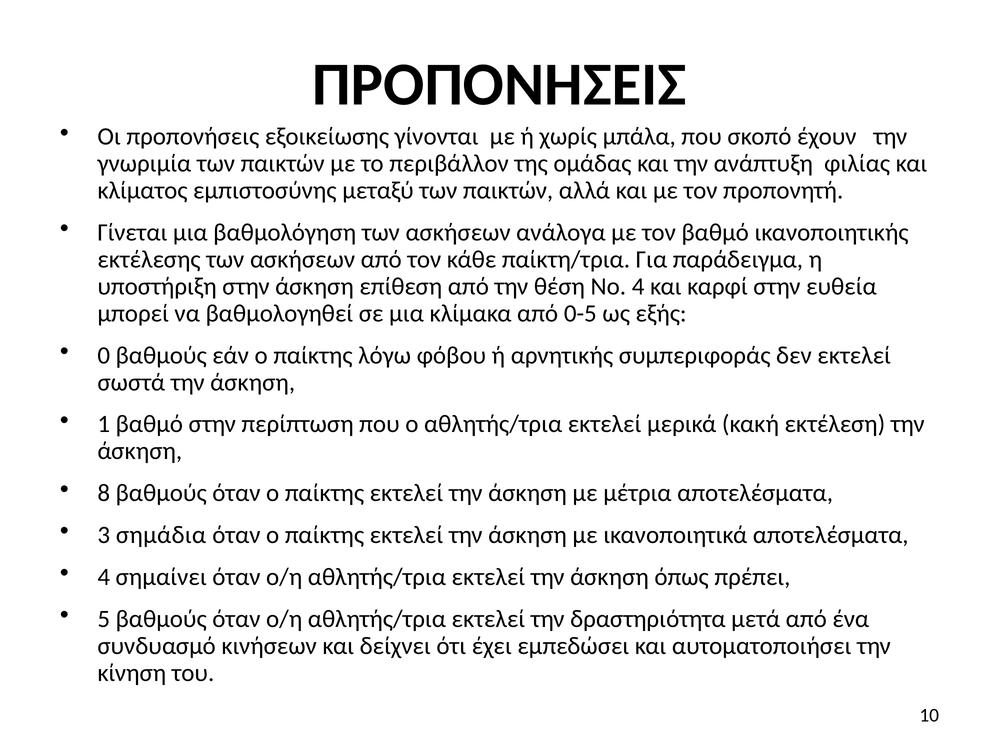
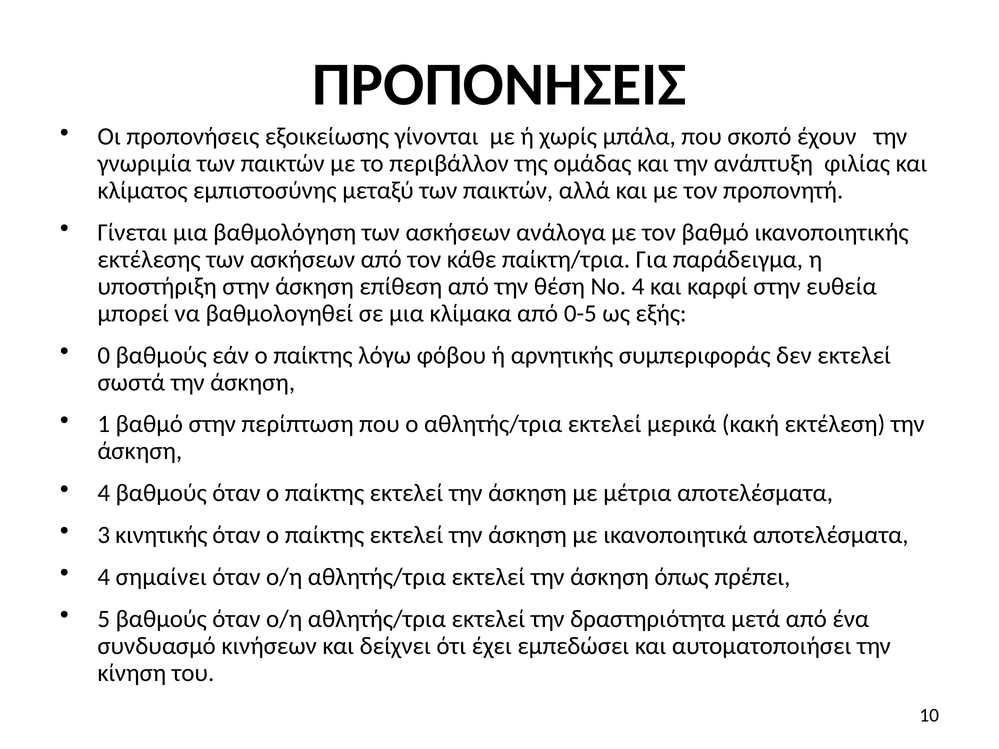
8 at (104, 493): 8 -> 4
σημάδια: σημάδια -> κινητικής
